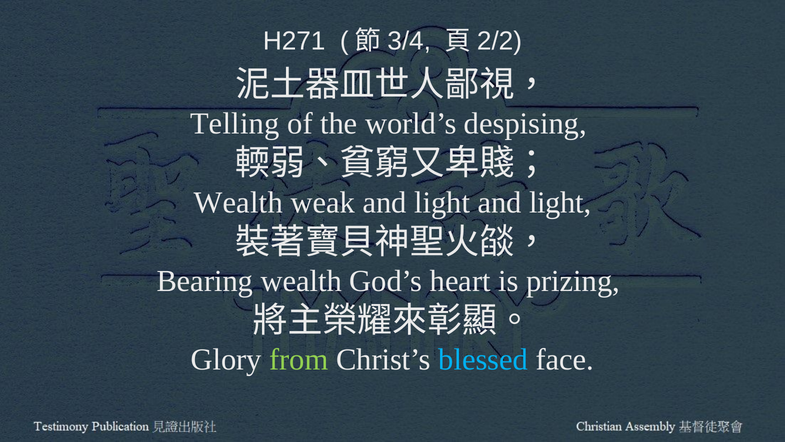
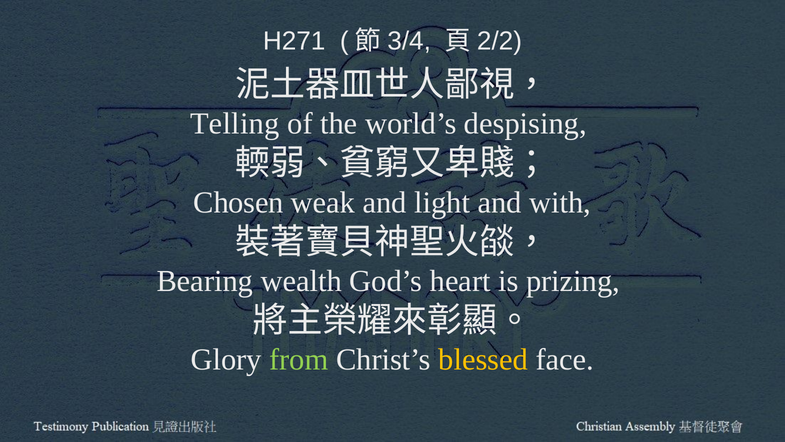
Wealth at (238, 202): Wealth -> Chosen
light at (560, 202): light -> with
blessed colour: light blue -> yellow
